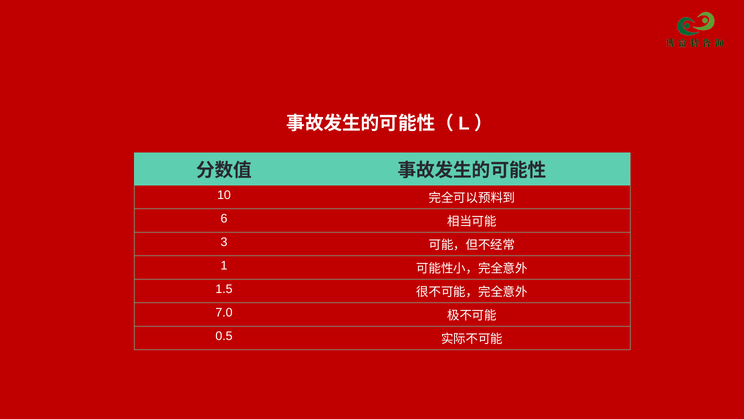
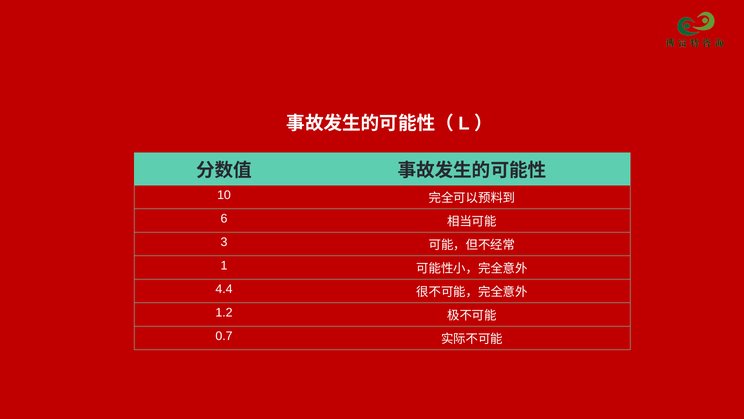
1.5: 1.5 -> 4.4
7.0: 7.0 -> 1.2
0.5: 0.5 -> 0.7
